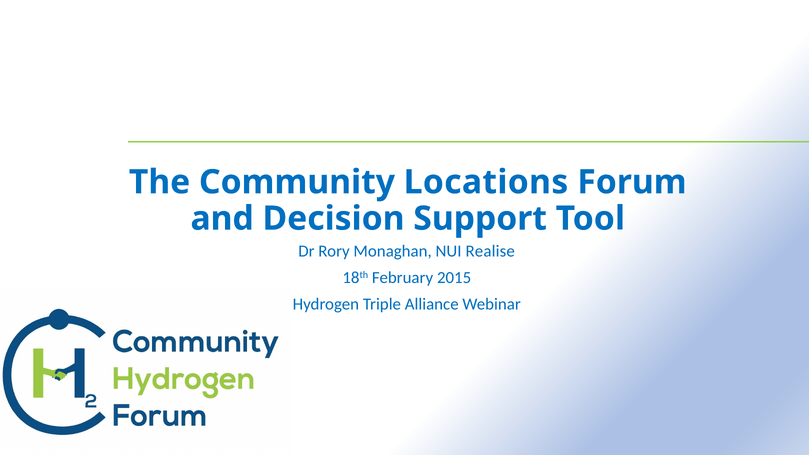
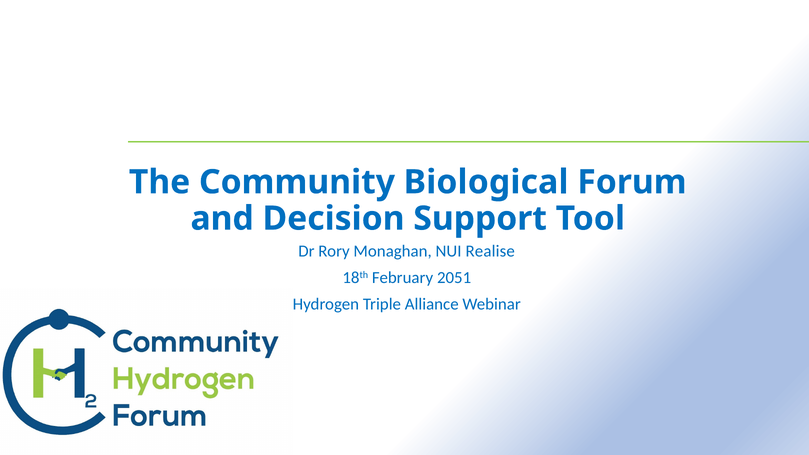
Locations: Locations -> Biological
2015: 2015 -> 2051
